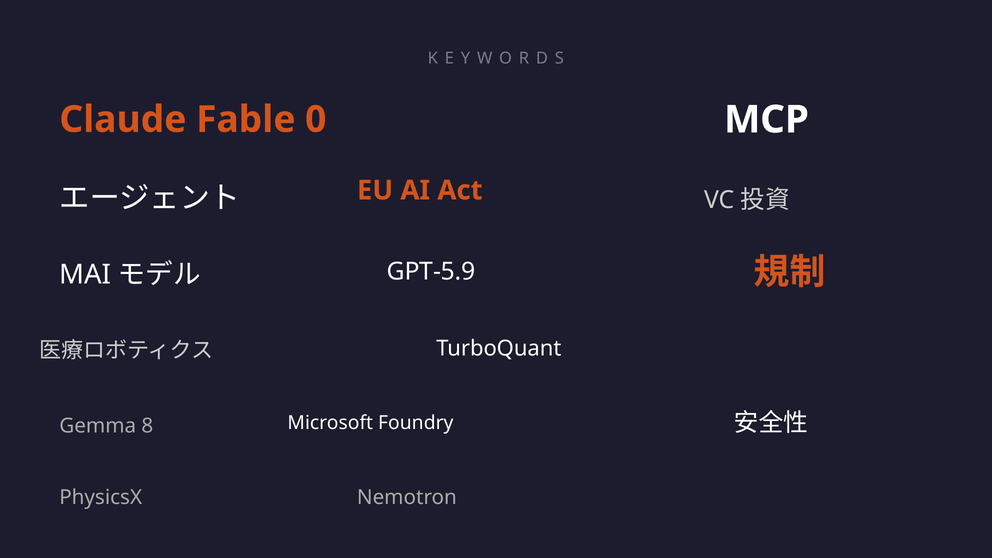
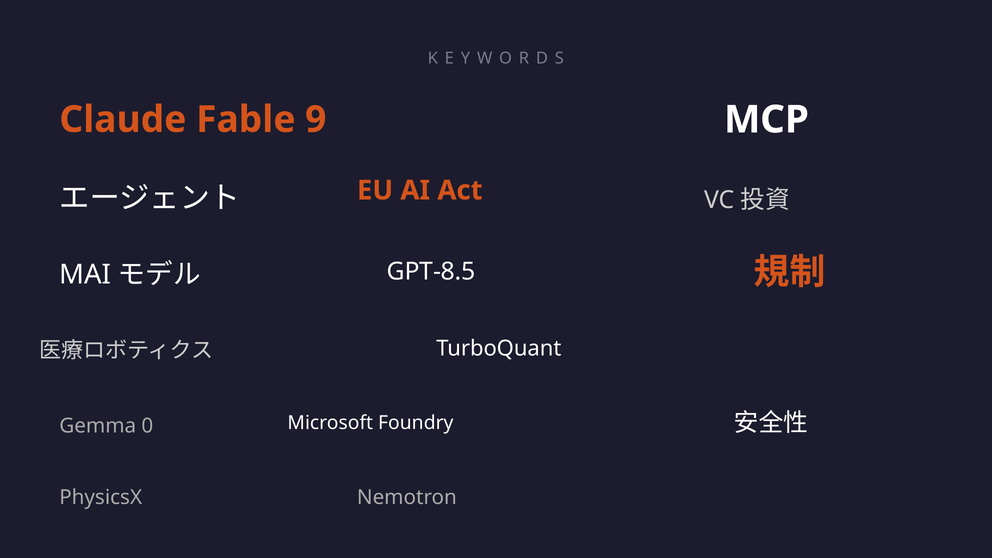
0: 0 -> 9
GPT-5.9: GPT-5.9 -> GPT-8.5
8: 8 -> 0
